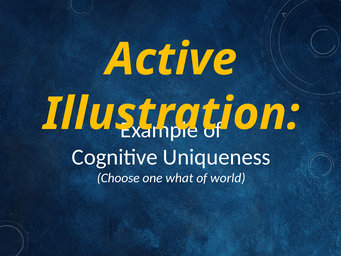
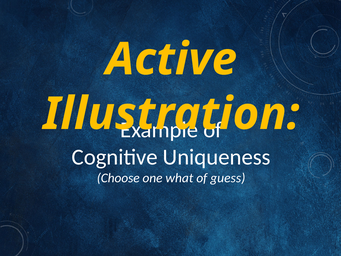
world: world -> guess
